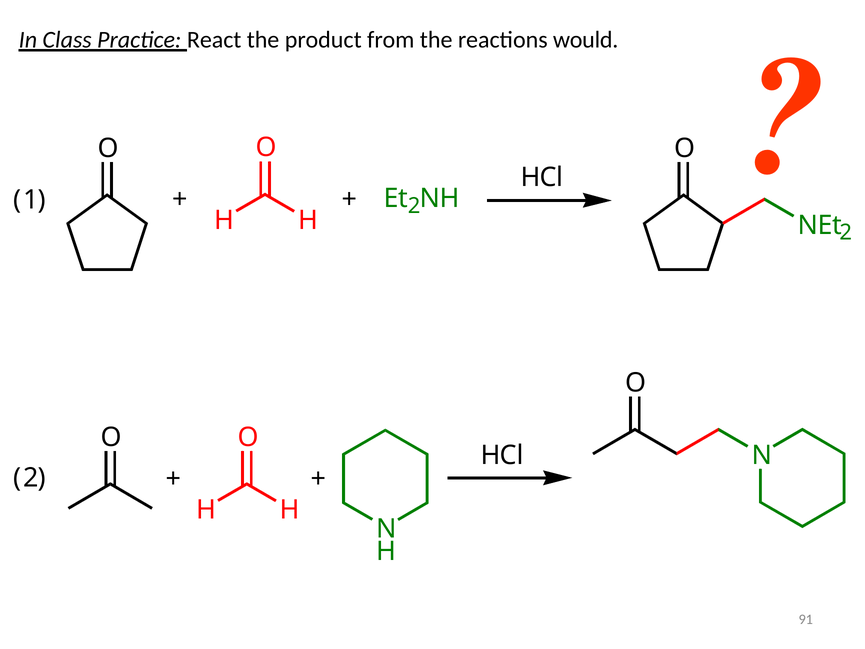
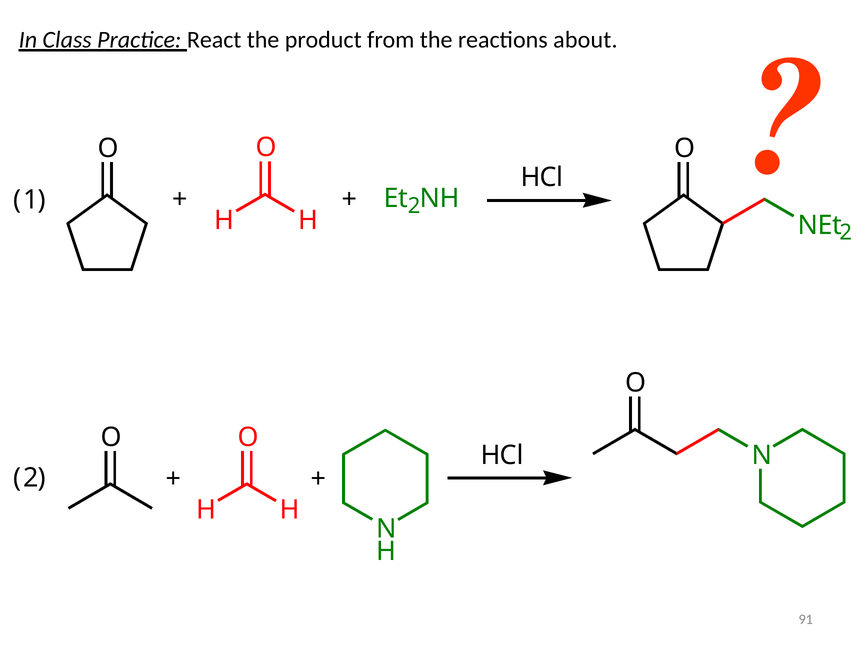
would: would -> about
